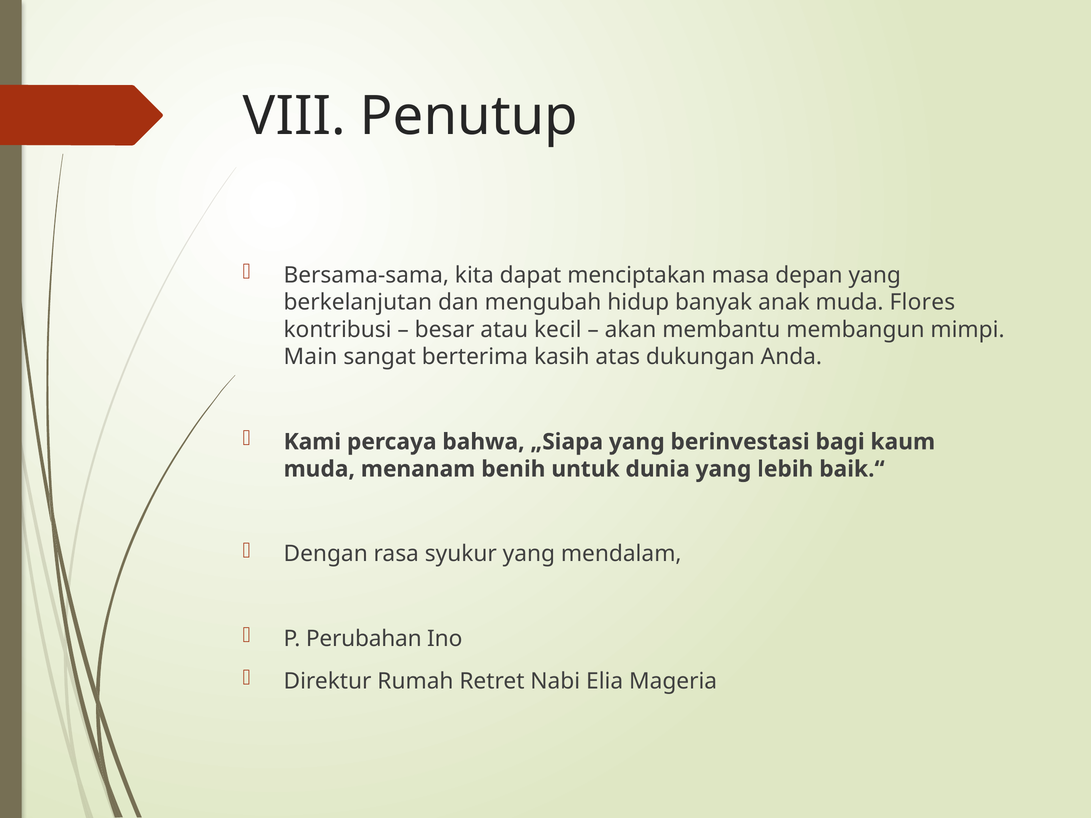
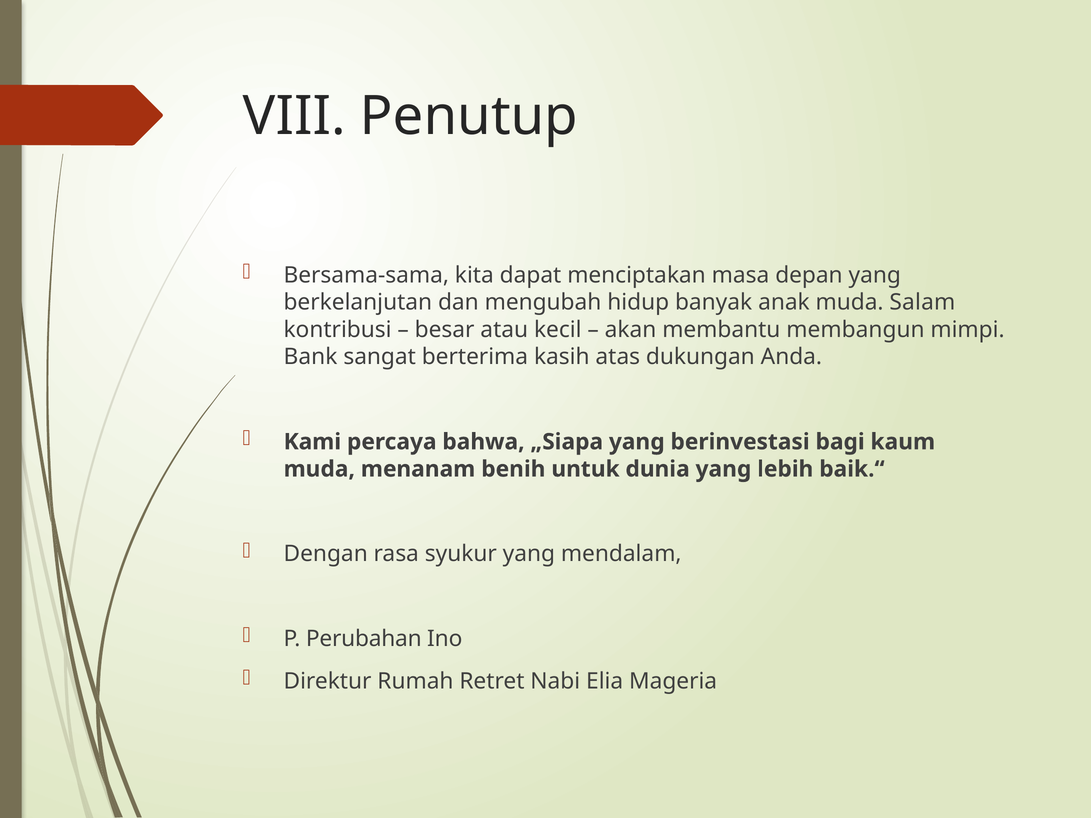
Flores: Flores -> Salam
Main: Main -> Bank
